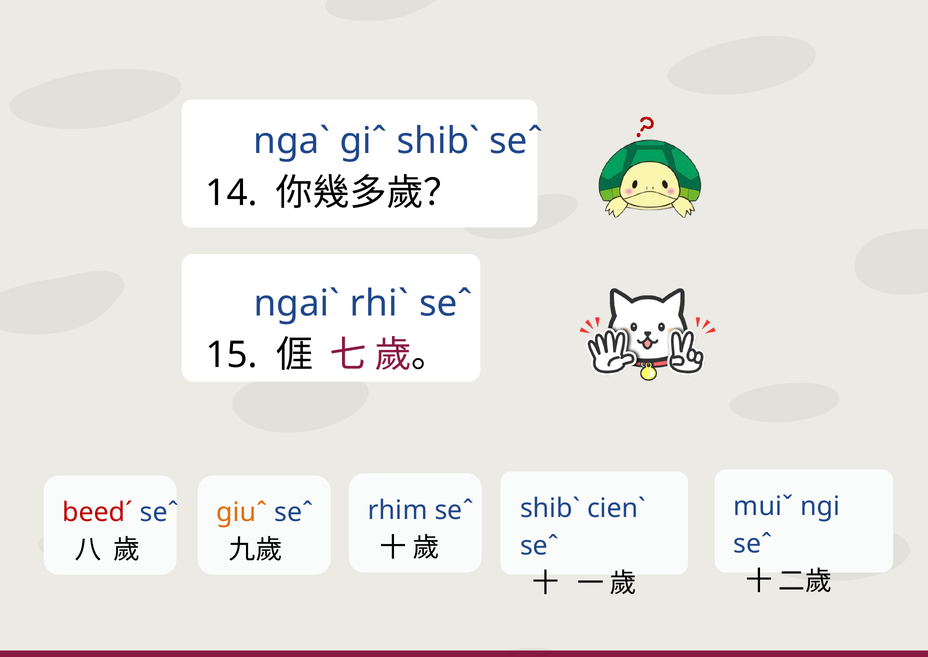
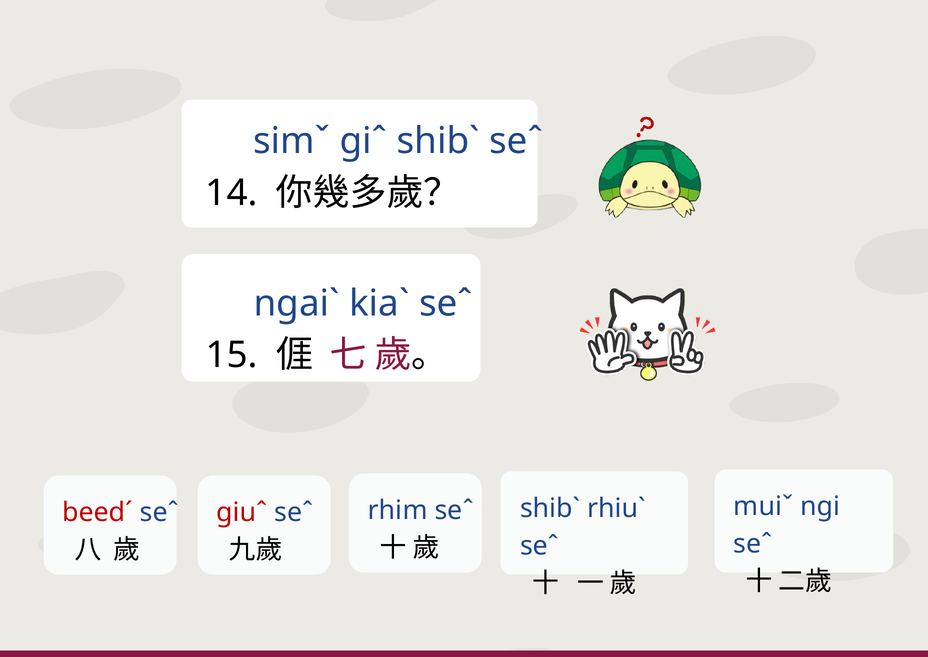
ngaˋ: ngaˋ -> simˇ
rhiˋ: rhiˋ -> kiaˋ
cienˋ: cienˋ -> rhiuˋ
giuˆ colour: orange -> red
